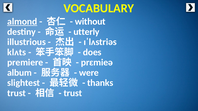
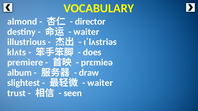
almond underline: present -> none
without: without -> director
utterly at (86, 32): utterly -> waiter
were: were -> draw
thanks at (100, 83): thanks -> waiter
trust at (73, 93): trust -> seen
